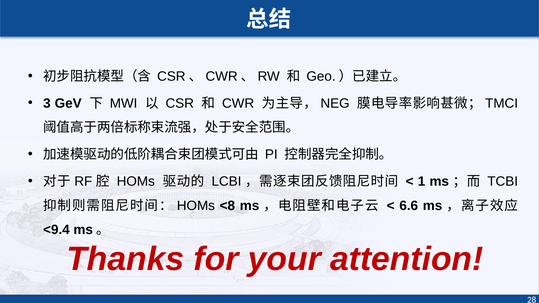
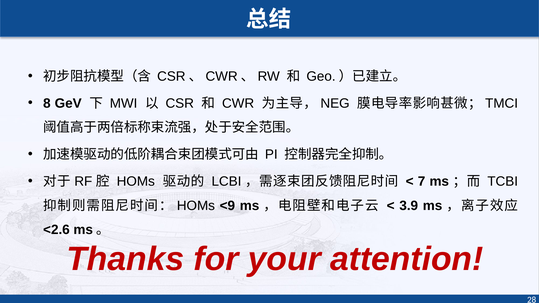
3: 3 -> 8
1: 1 -> 7
<8: <8 -> <9
6.6: 6.6 -> 3.9
<9.4: <9.4 -> <2.6
